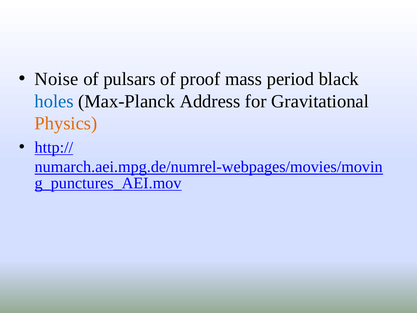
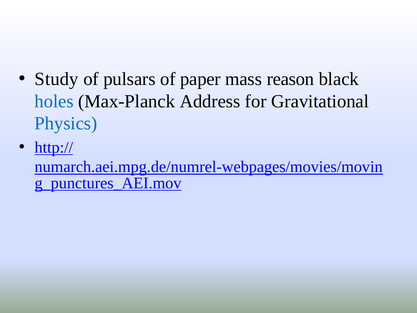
Noise: Noise -> Study
proof: proof -> paper
period: period -> reason
Physics colour: orange -> blue
